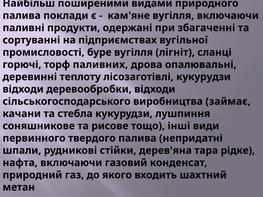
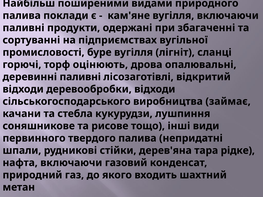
паливних: паливних -> оцінюють
деревинні теплоту: теплоту -> паливні
лісозаготівлі кукурудзи: кукурудзи -> відкритий
